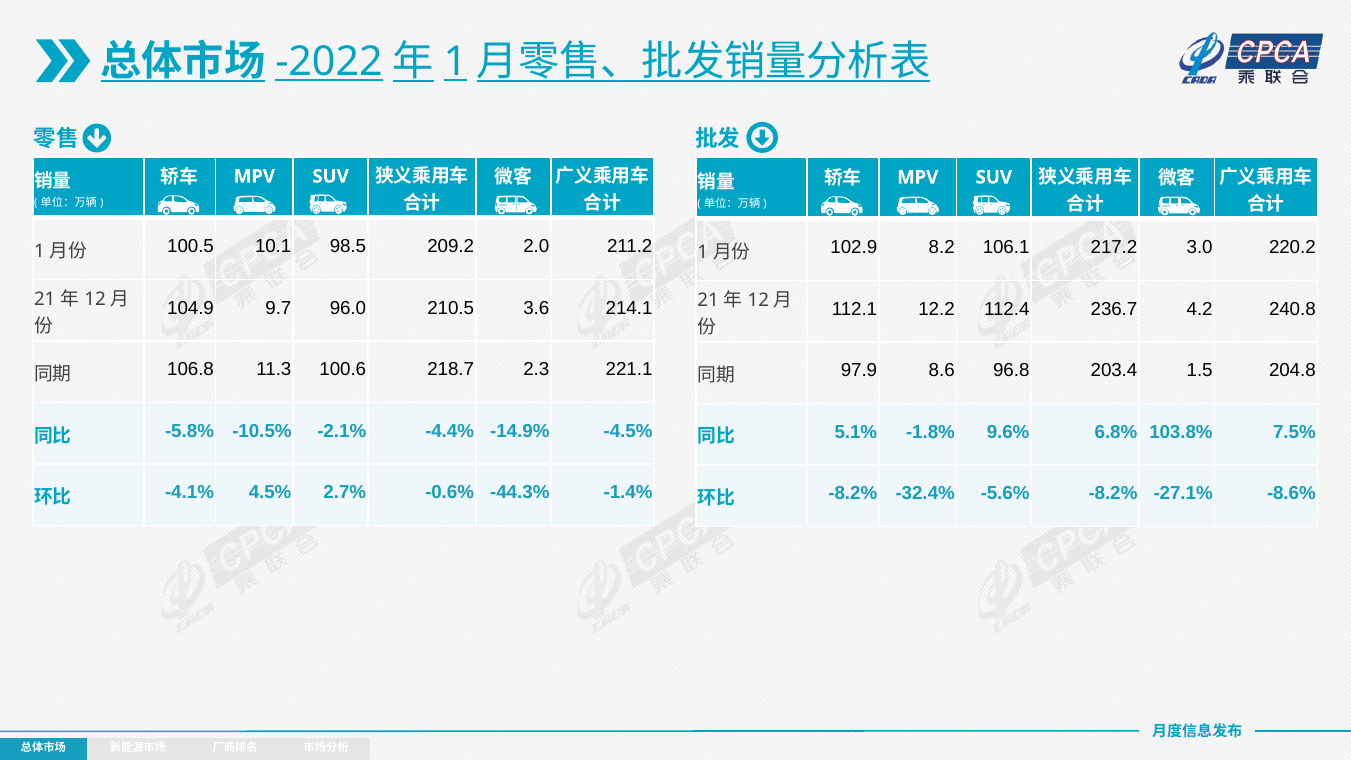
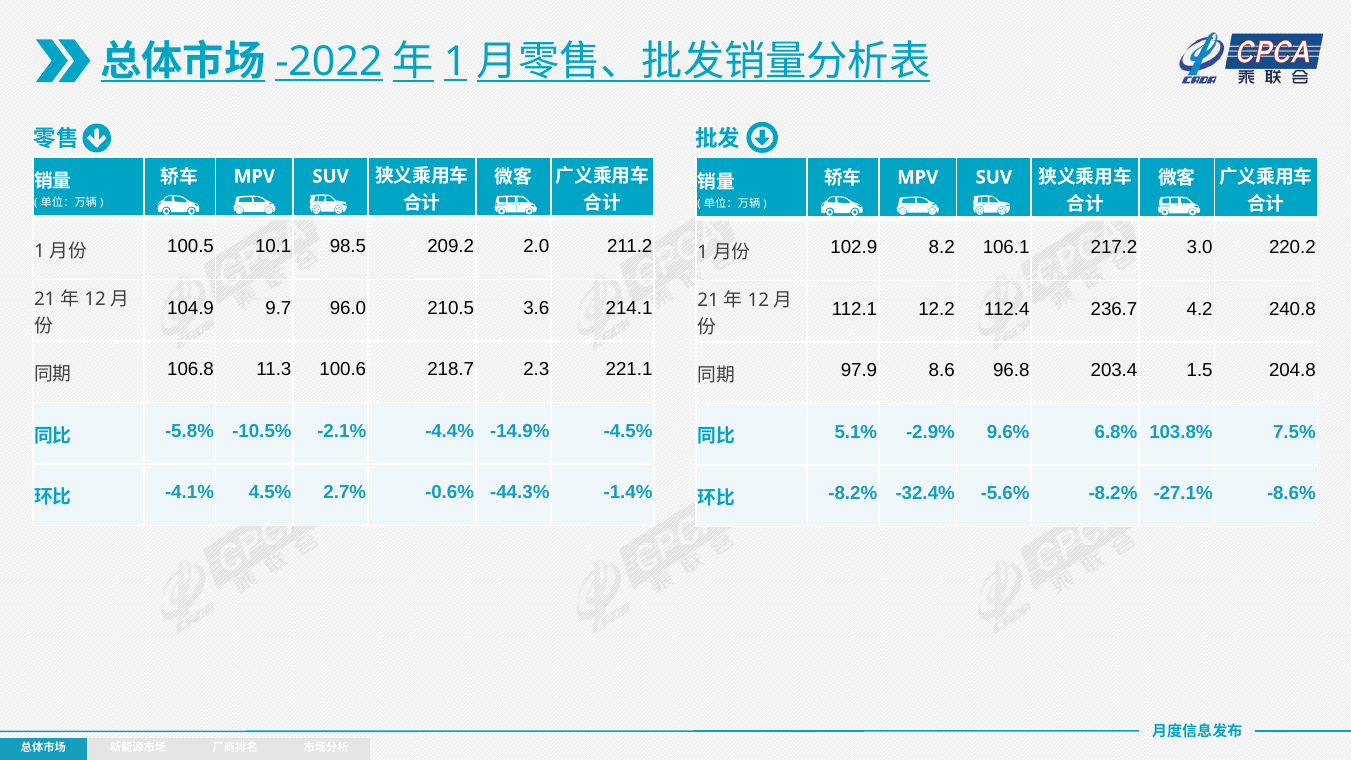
-1.8%: -1.8% -> -2.9%
